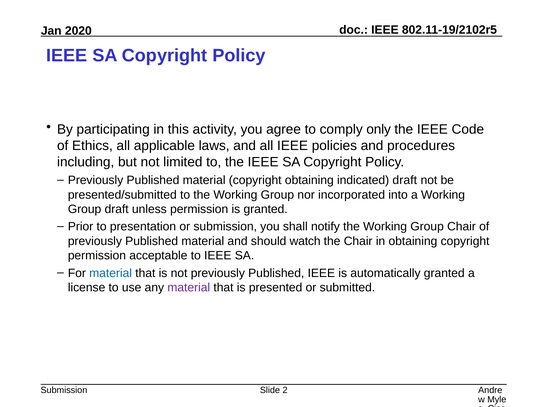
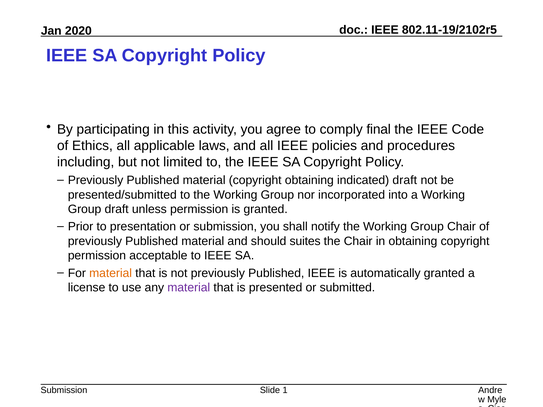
only: only -> final
watch: watch -> suites
material at (111, 273) colour: blue -> orange
2: 2 -> 1
